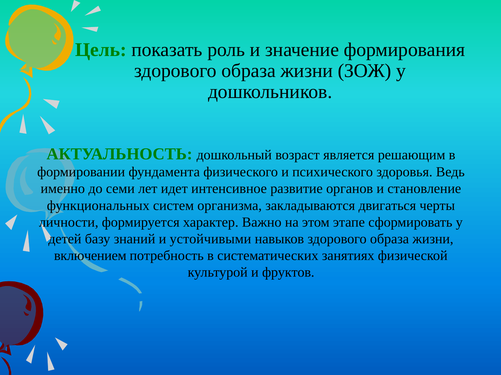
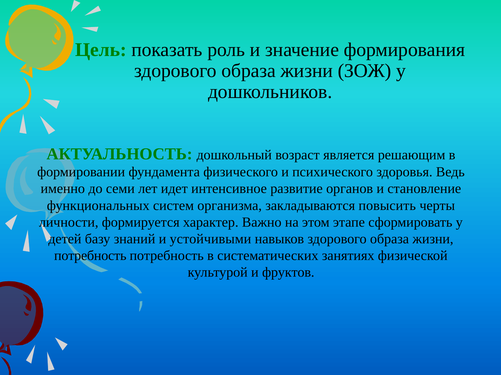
двигаться: двигаться -> повысить
включением at (90, 256): включением -> потребность
